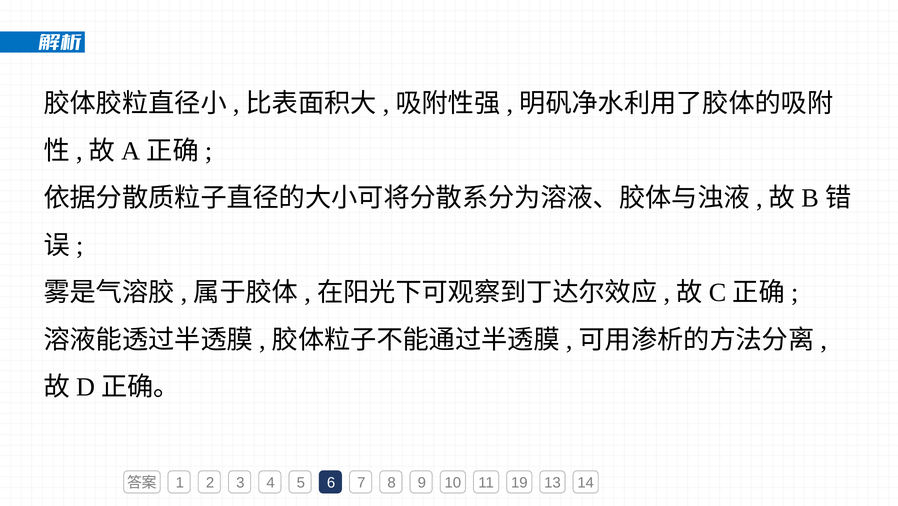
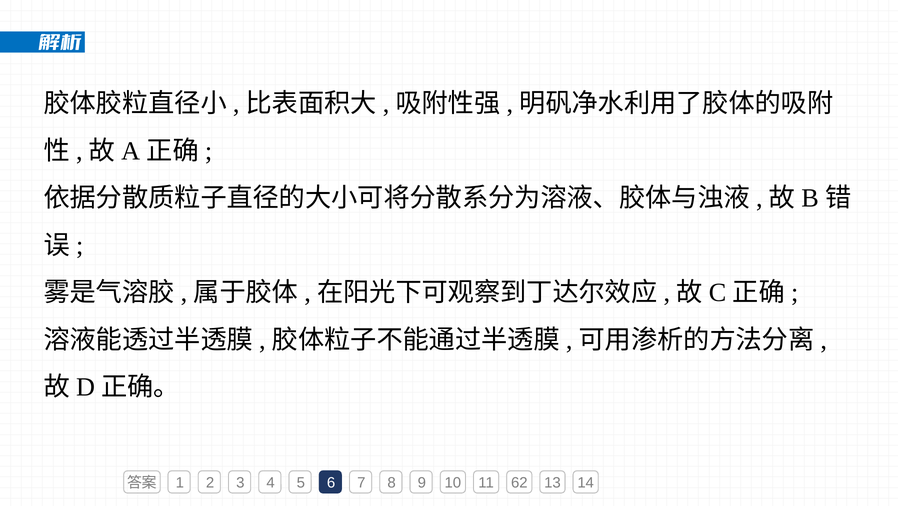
19: 19 -> 62
